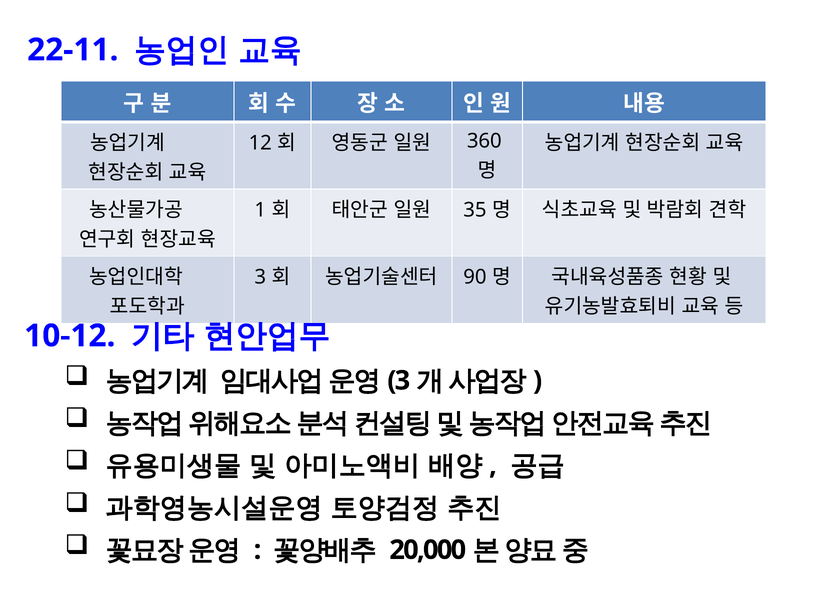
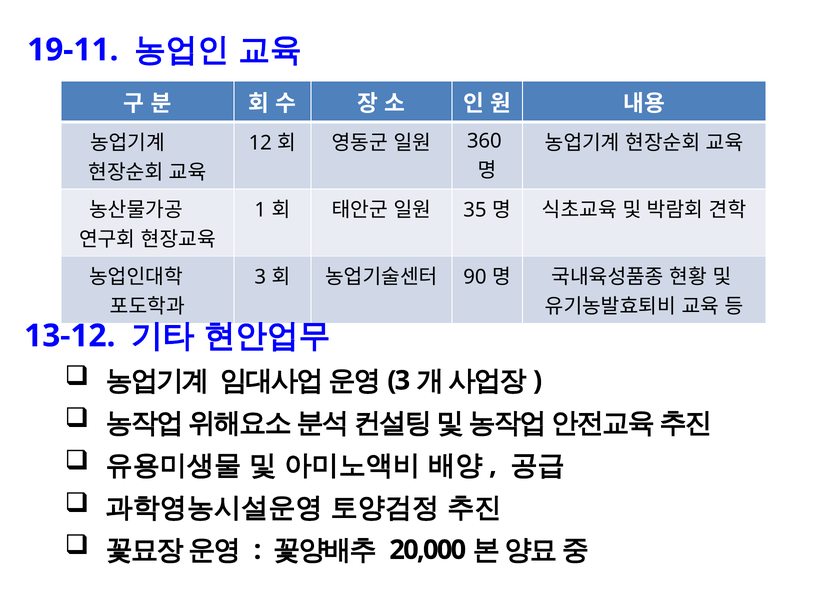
22-11: 22-11 -> 19-11
10-12: 10-12 -> 13-12
